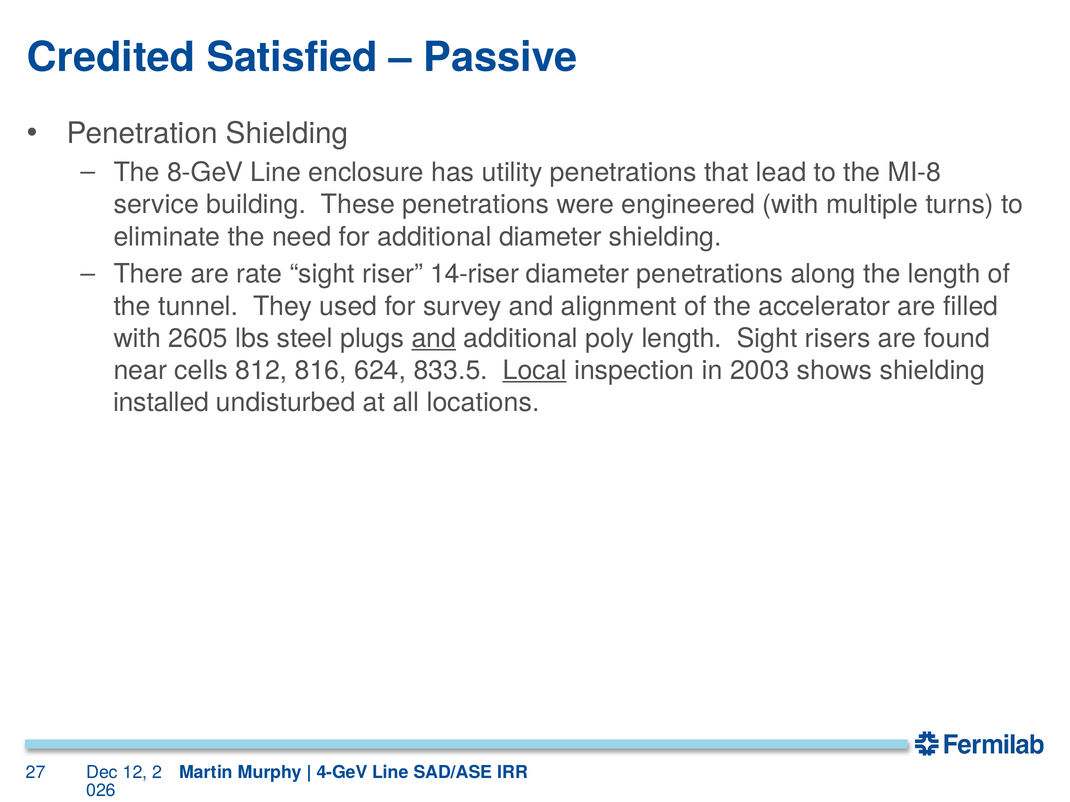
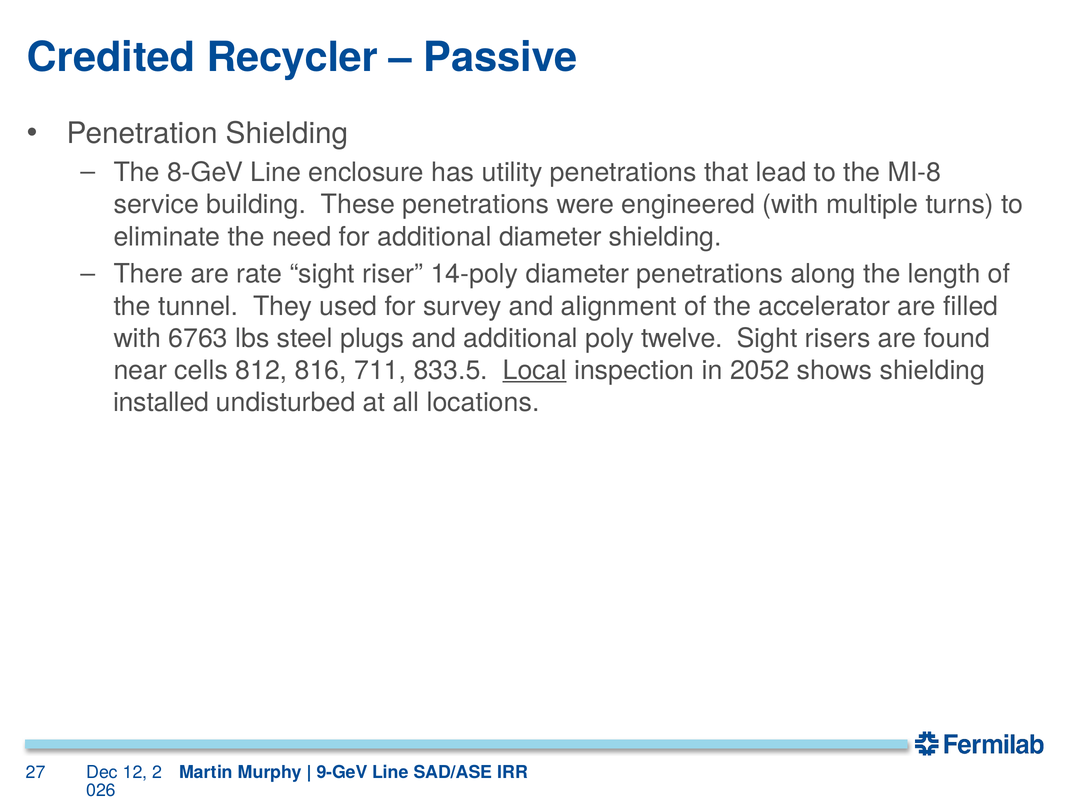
Satisfied: Satisfied -> Recycler
14-riser: 14-riser -> 14-poly
2605: 2605 -> 6763
and at (434, 339) underline: present -> none
poly length: length -> twelve
624: 624 -> 711
2003: 2003 -> 2052
4-GeV: 4-GeV -> 9-GeV
